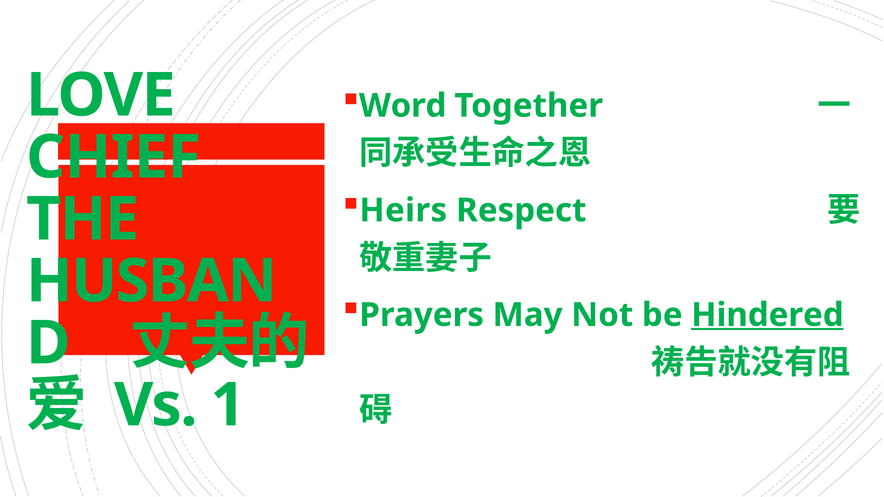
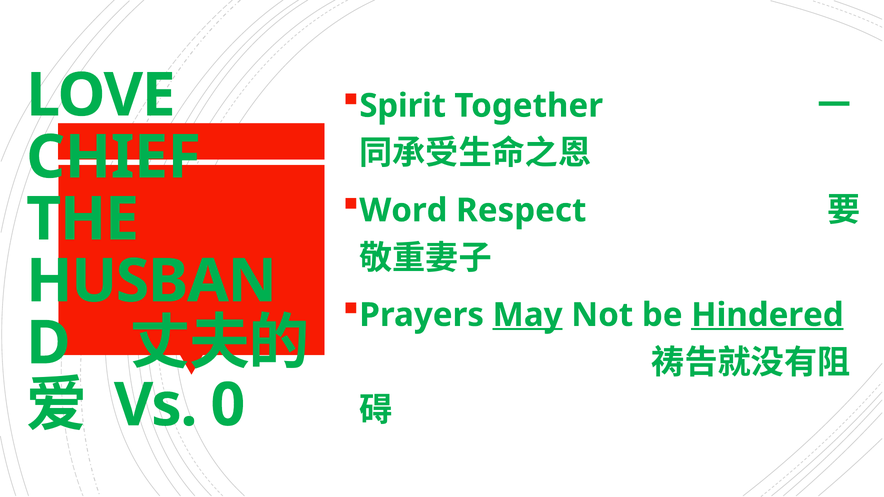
Word: Word -> Spirit
Heirs: Heirs -> Word
May underline: none -> present
1: 1 -> 0
